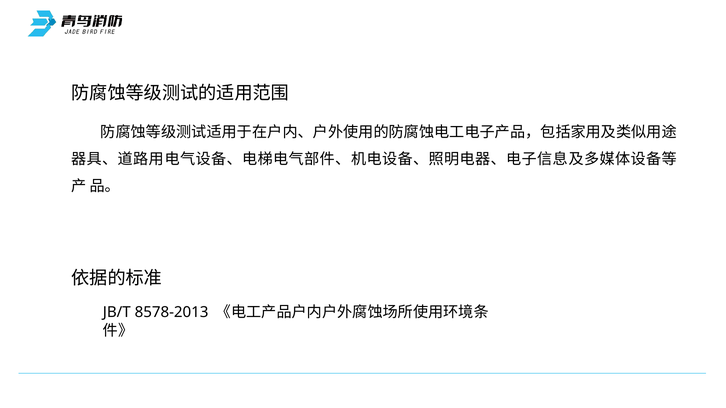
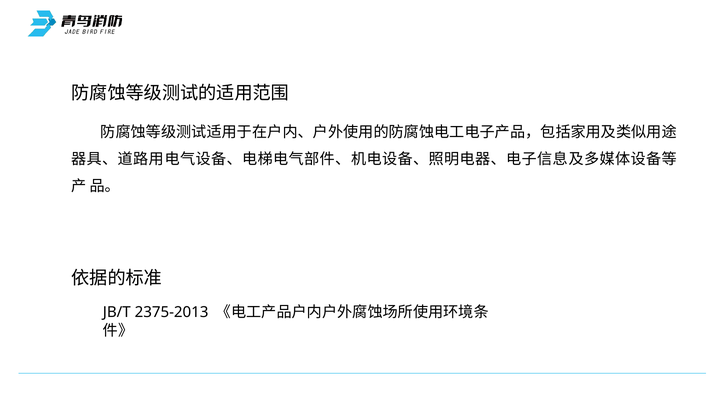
8578-2013: 8578-2013 -> 2375-2013
